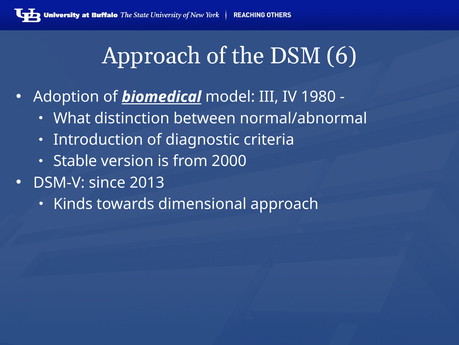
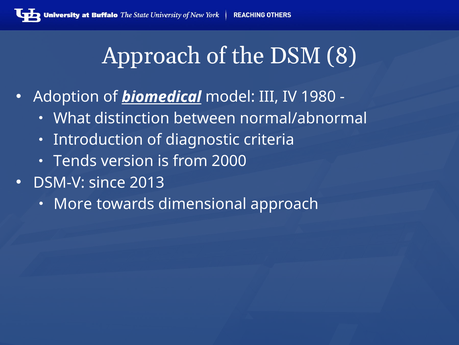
6: 6 -> 8
Stable: Stable -> Tends
Kinds: Kinds -> More
